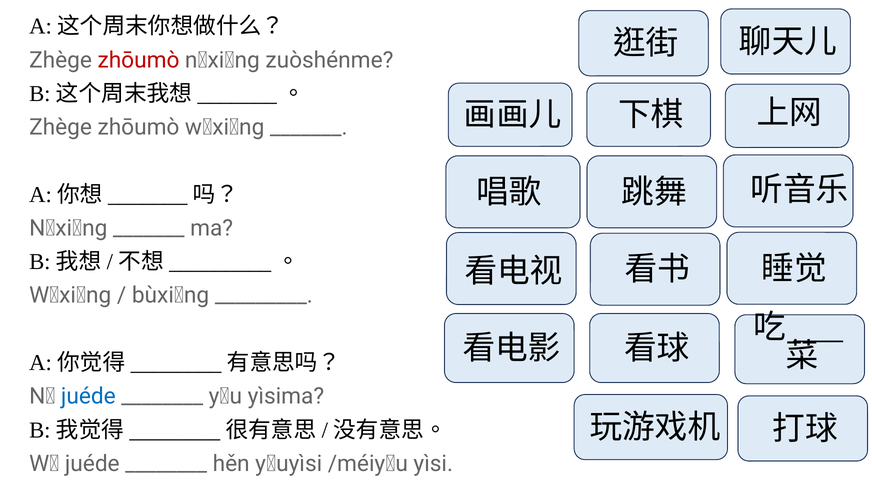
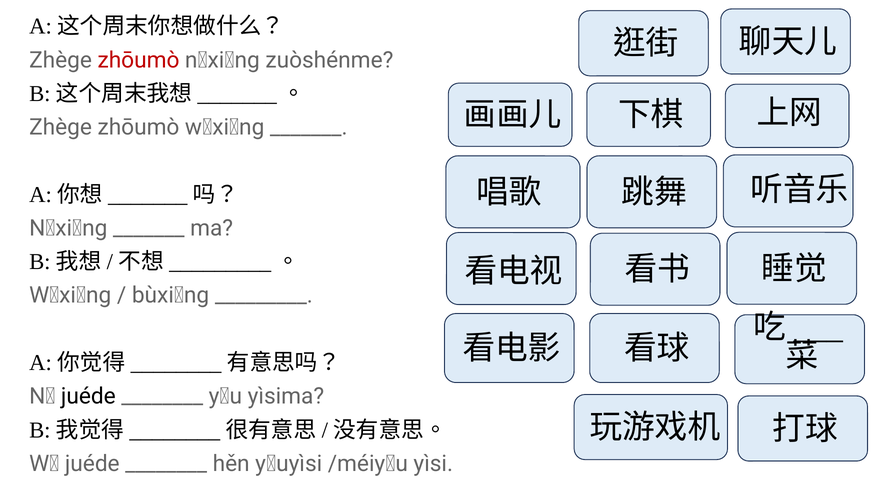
juéde at (88, 396) colour: blue -> black
